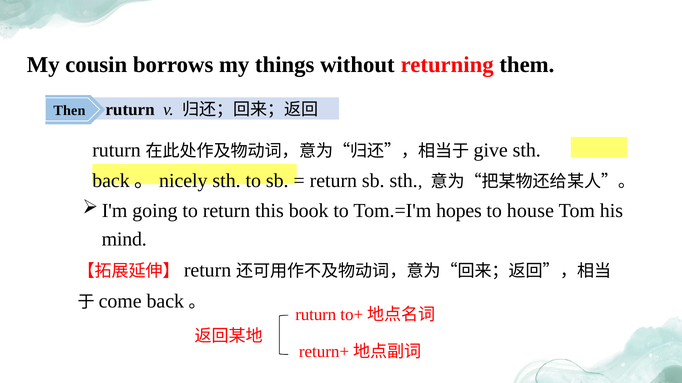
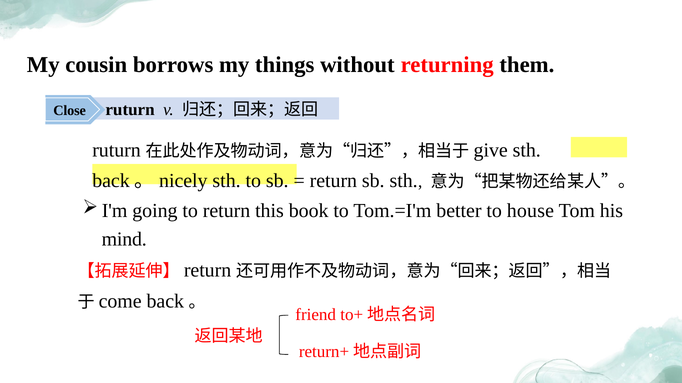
Then: Then -> Close
hopes: hopes -> better
ruturn at (316, 315): ruturn -> friend
